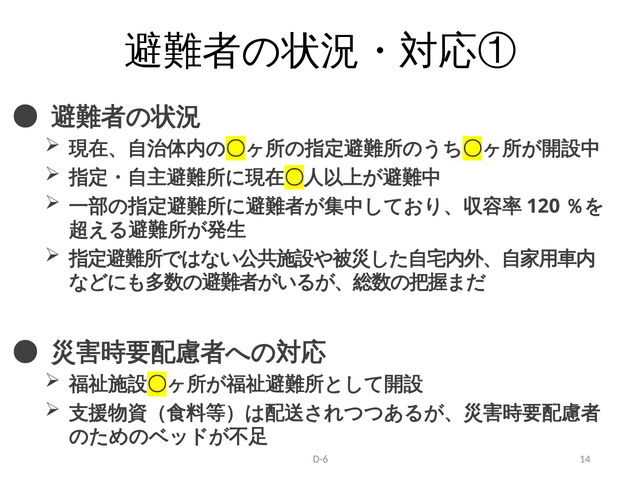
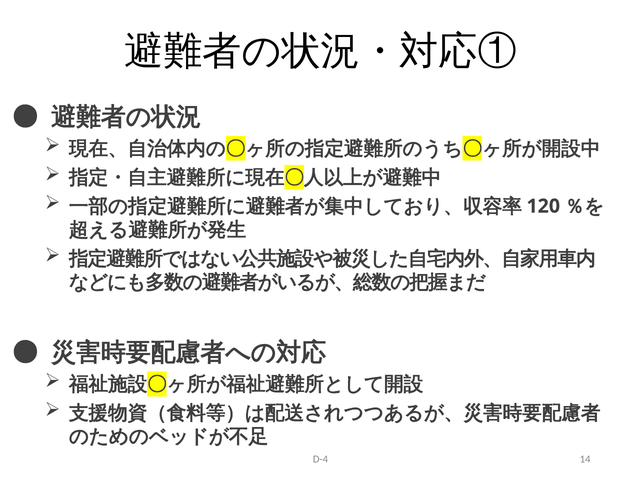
D-6: D-6 -> D-4
